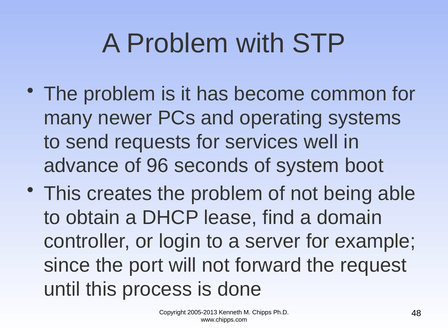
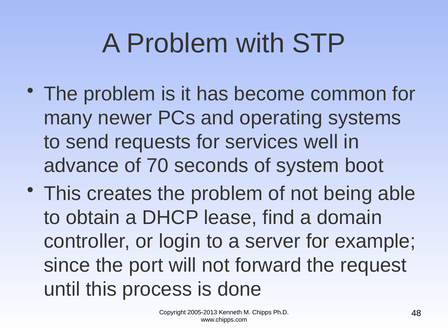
96: 96 -> 70
